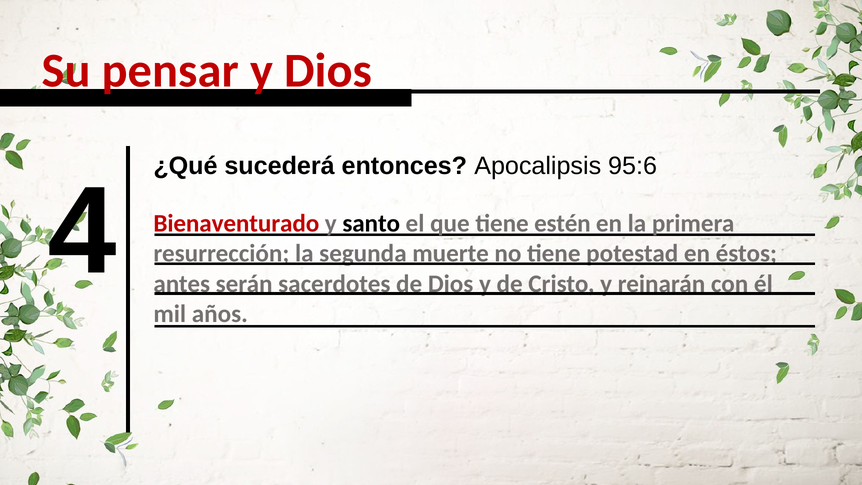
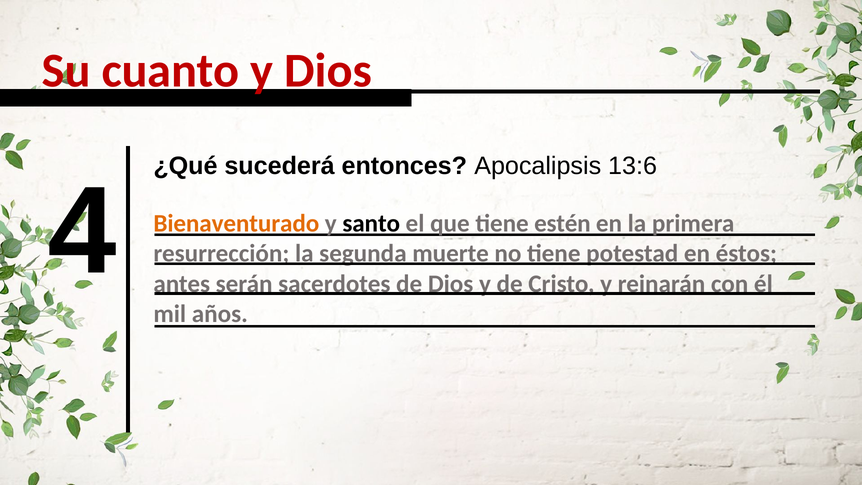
pensar: pensar -> cuanto
95:6: 95:6 -> 13:6
Bienaventurado colour: red -> orange
